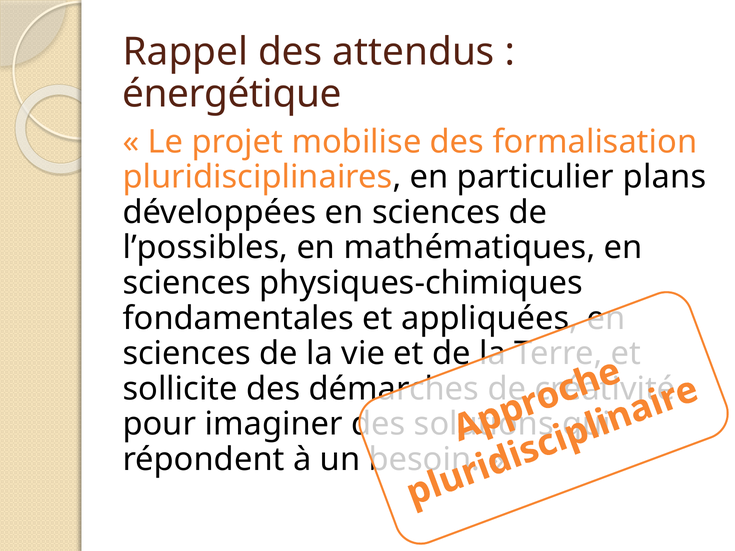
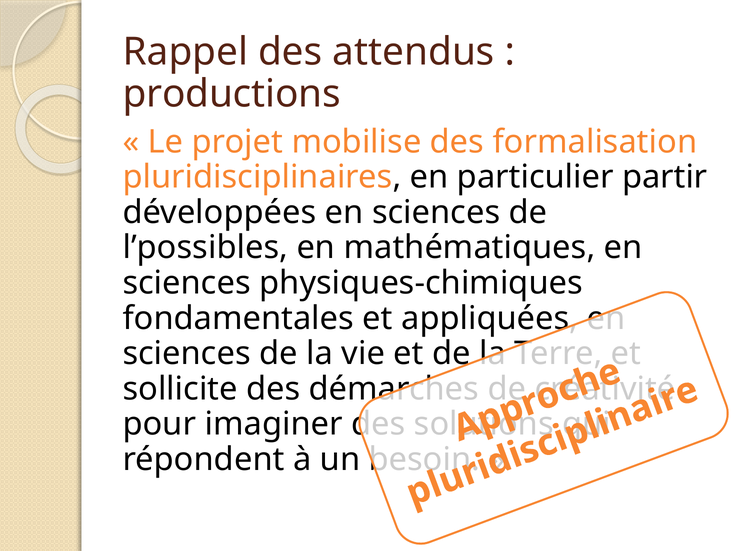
énergétique: énergétique -> productions
plans: plans -> partir
